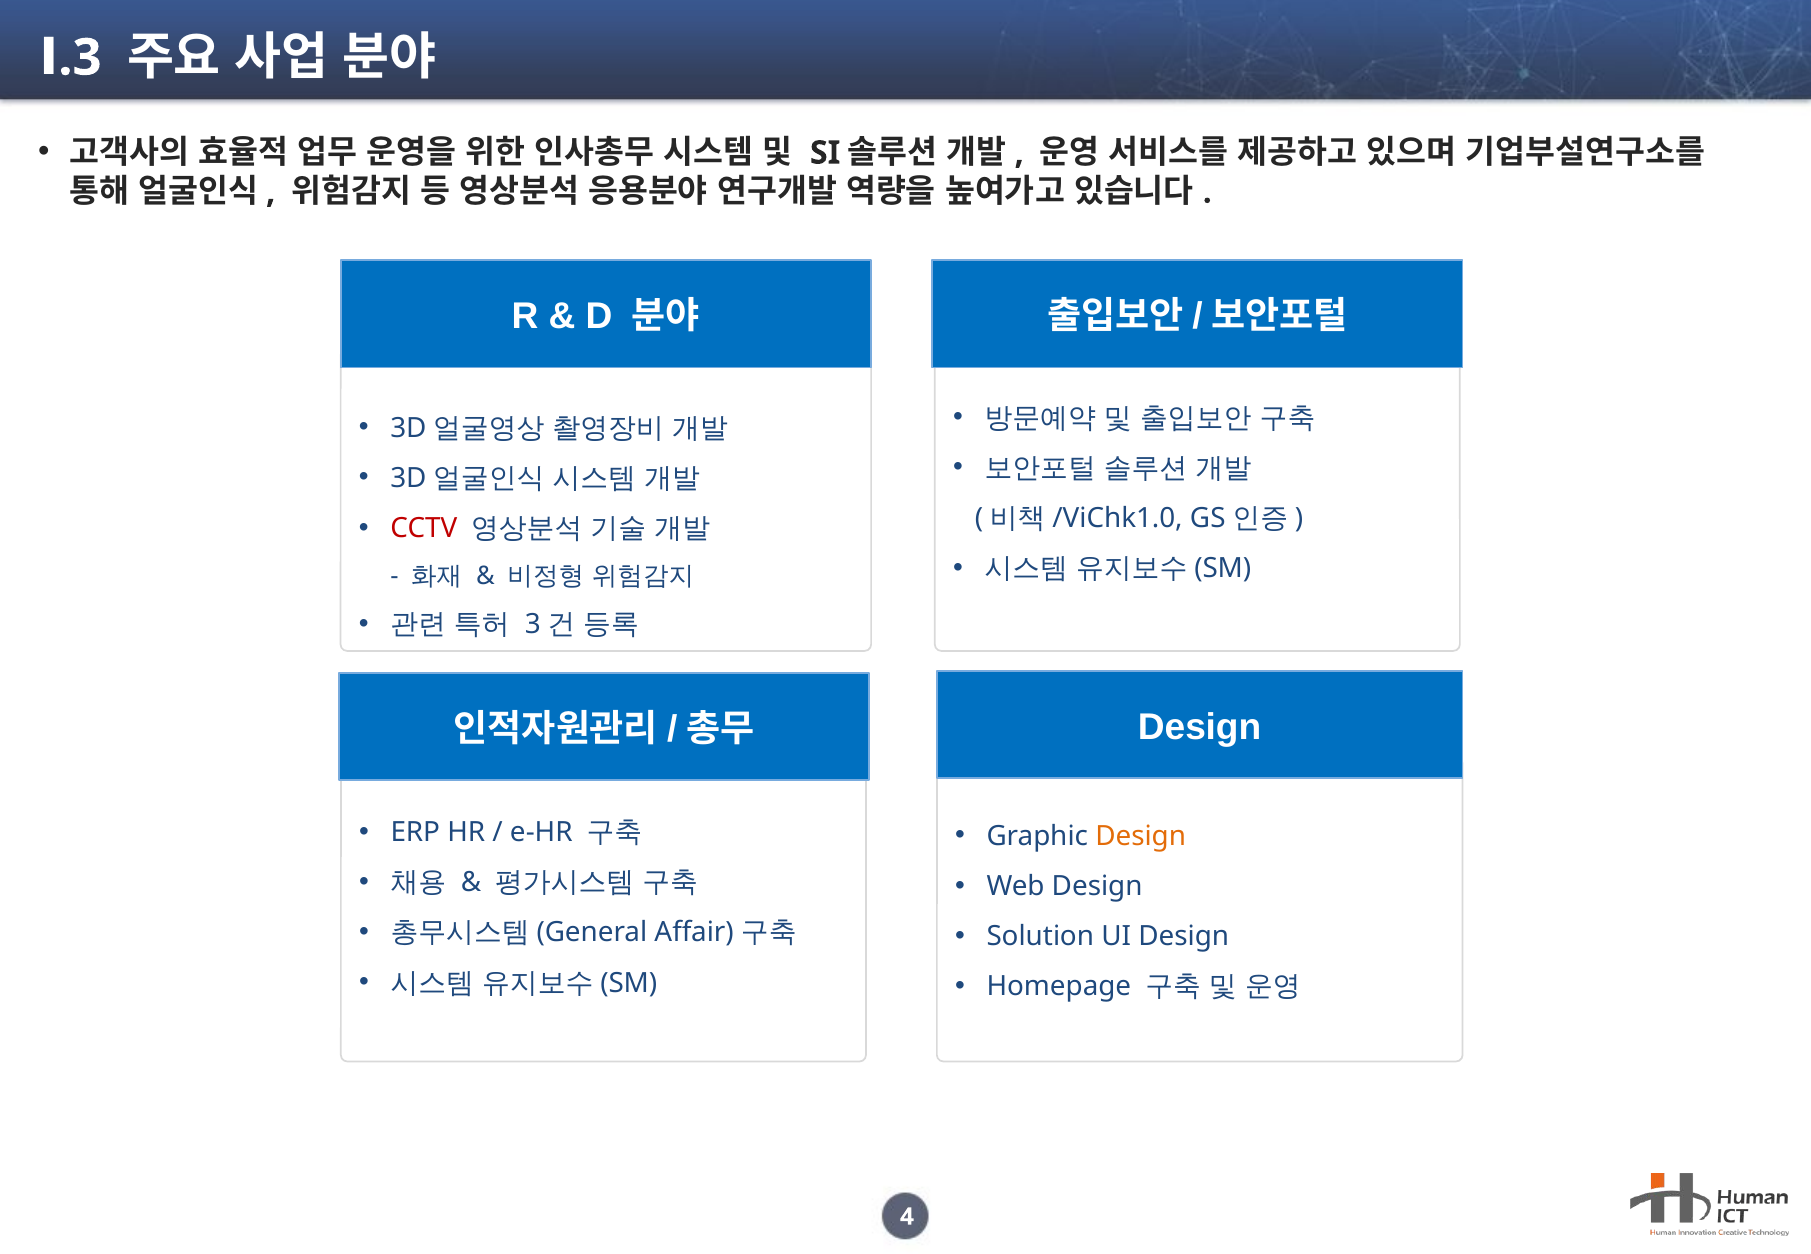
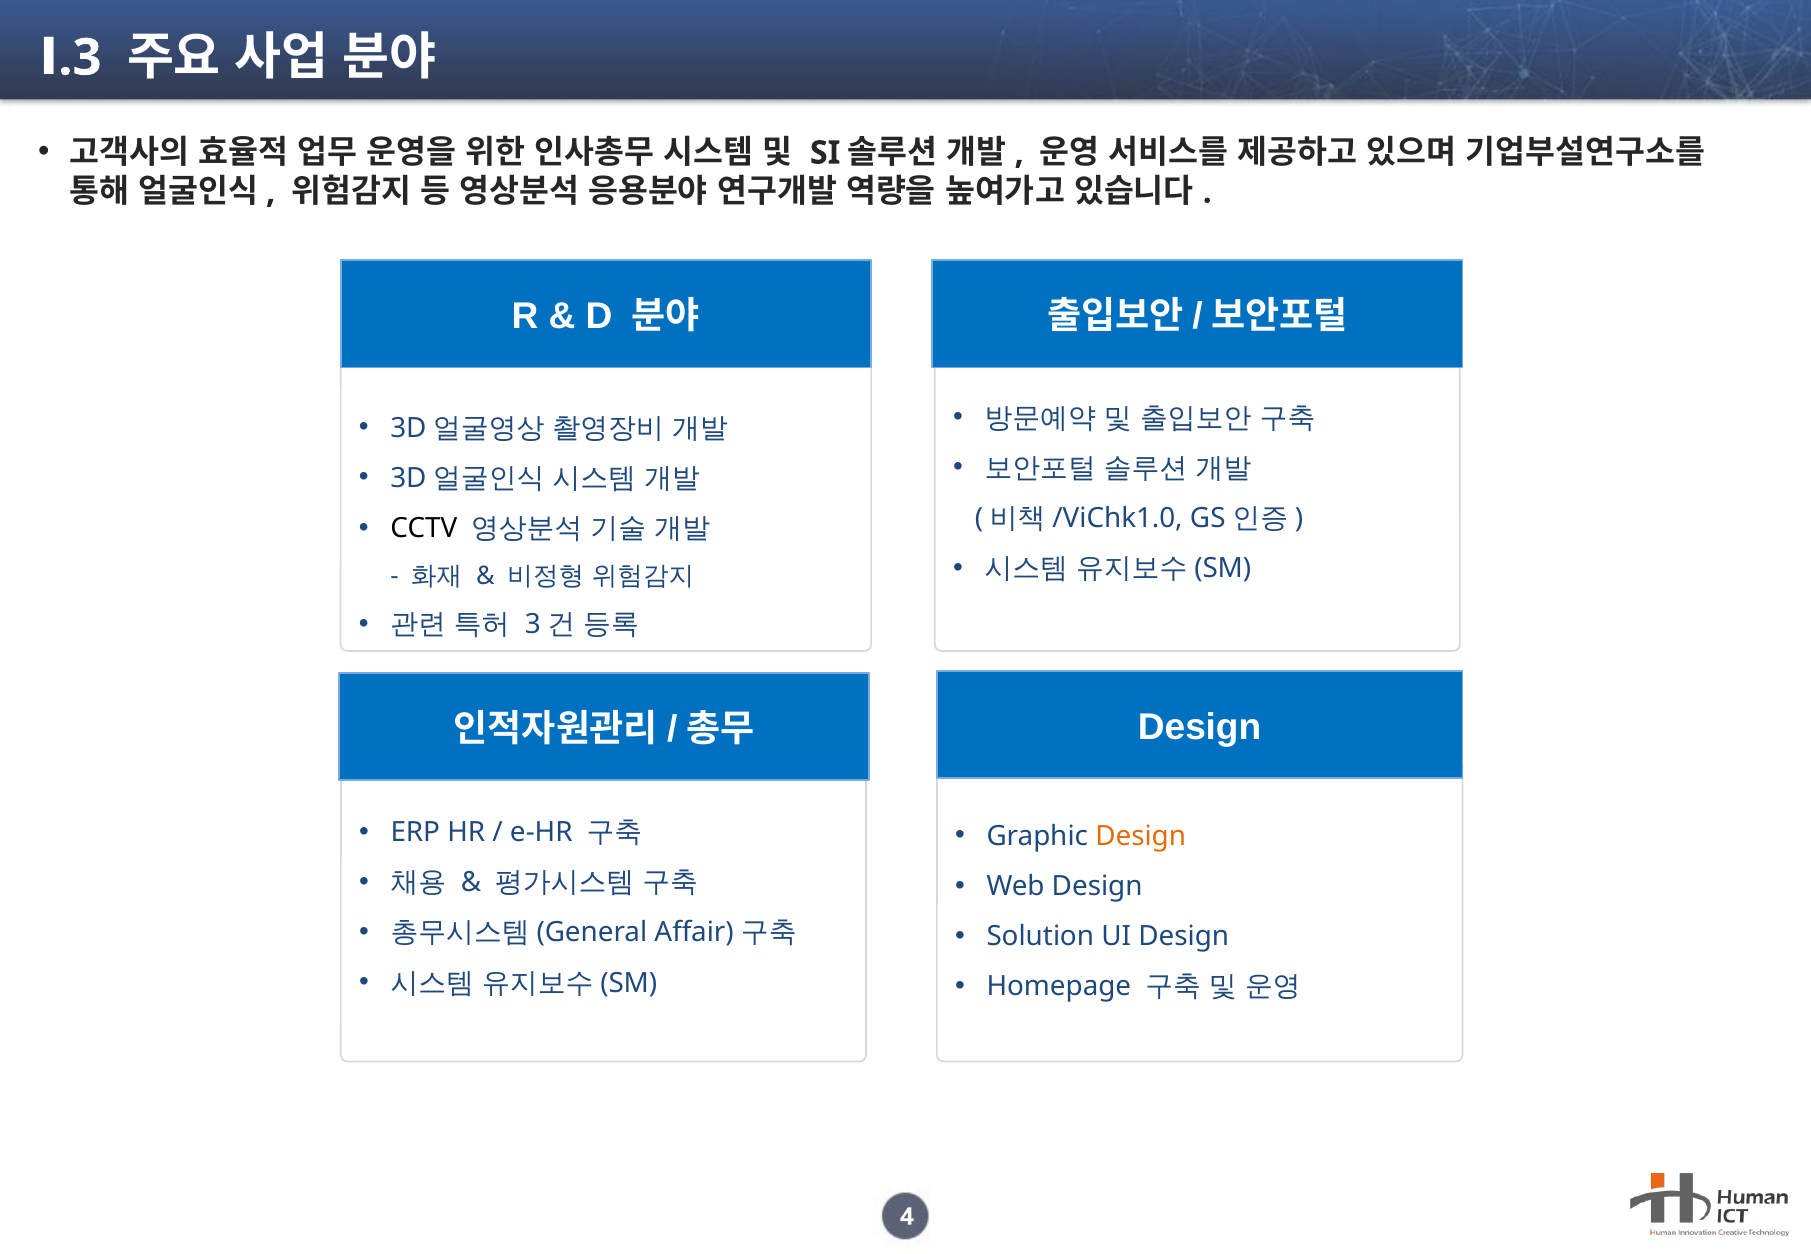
CCTV colour: red -> black
